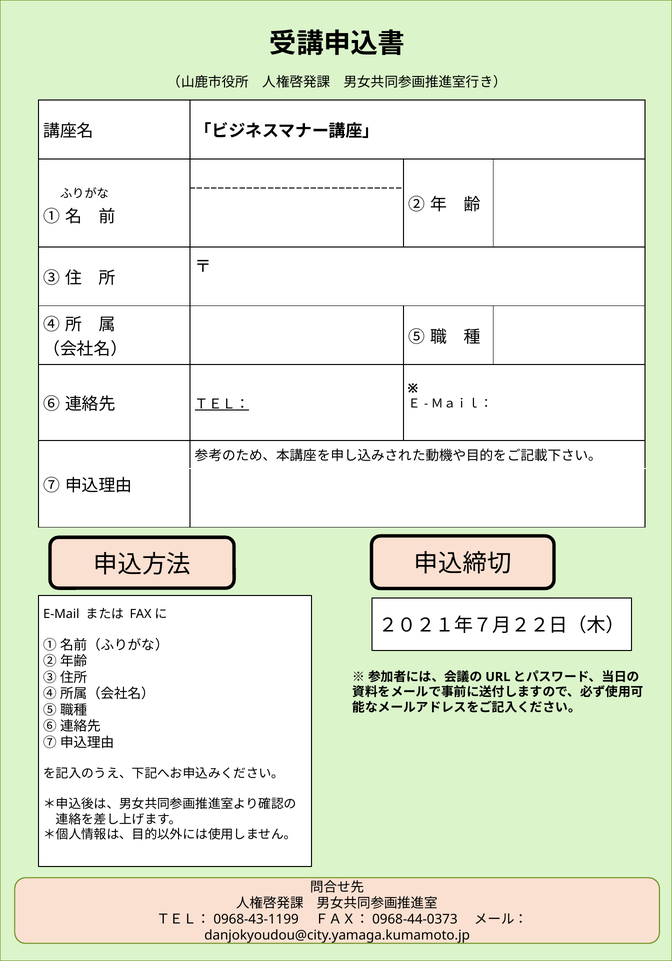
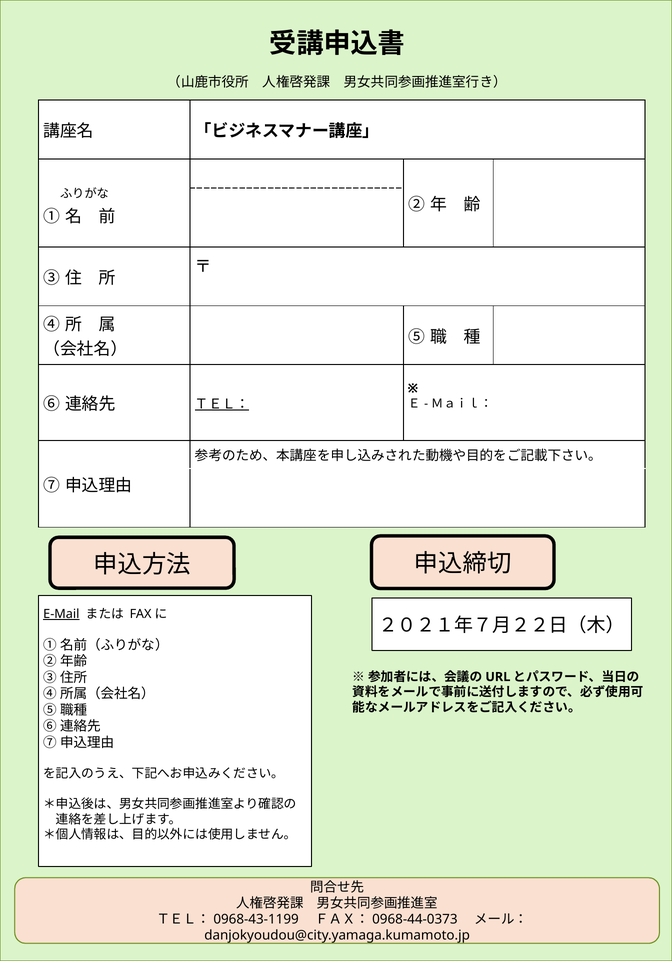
E-Mail underline: none -> present
